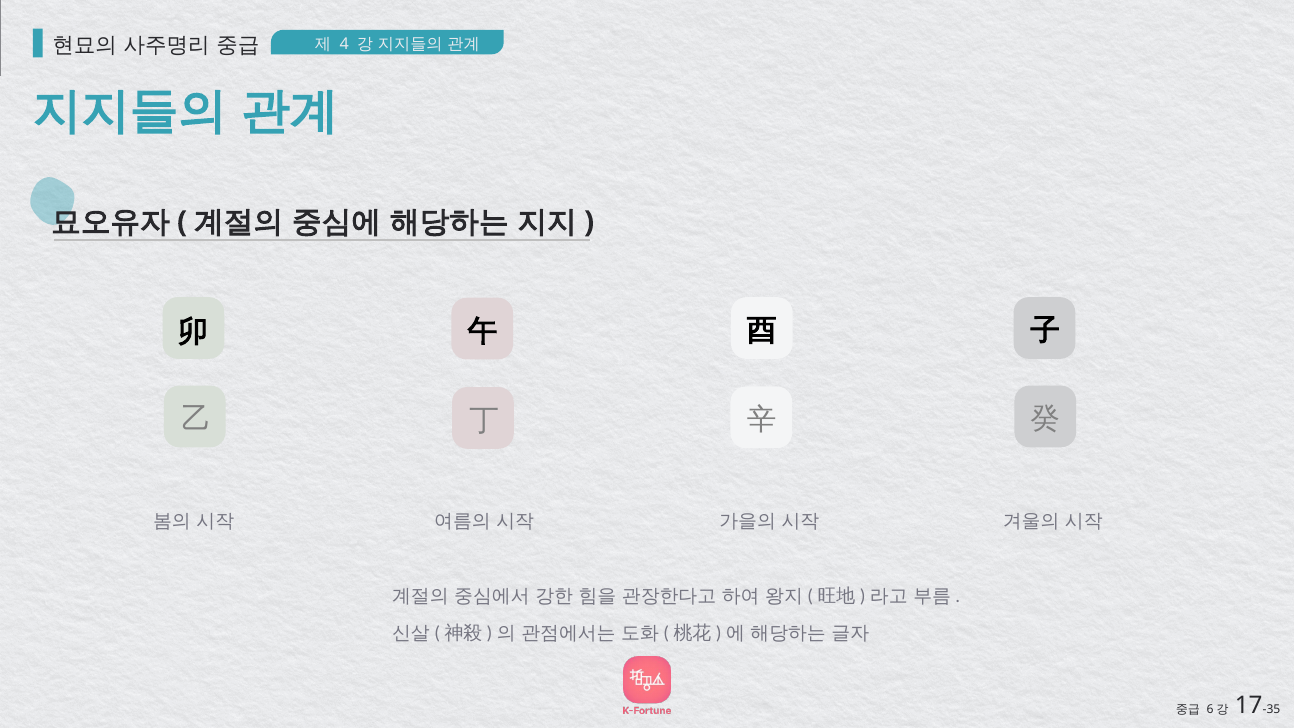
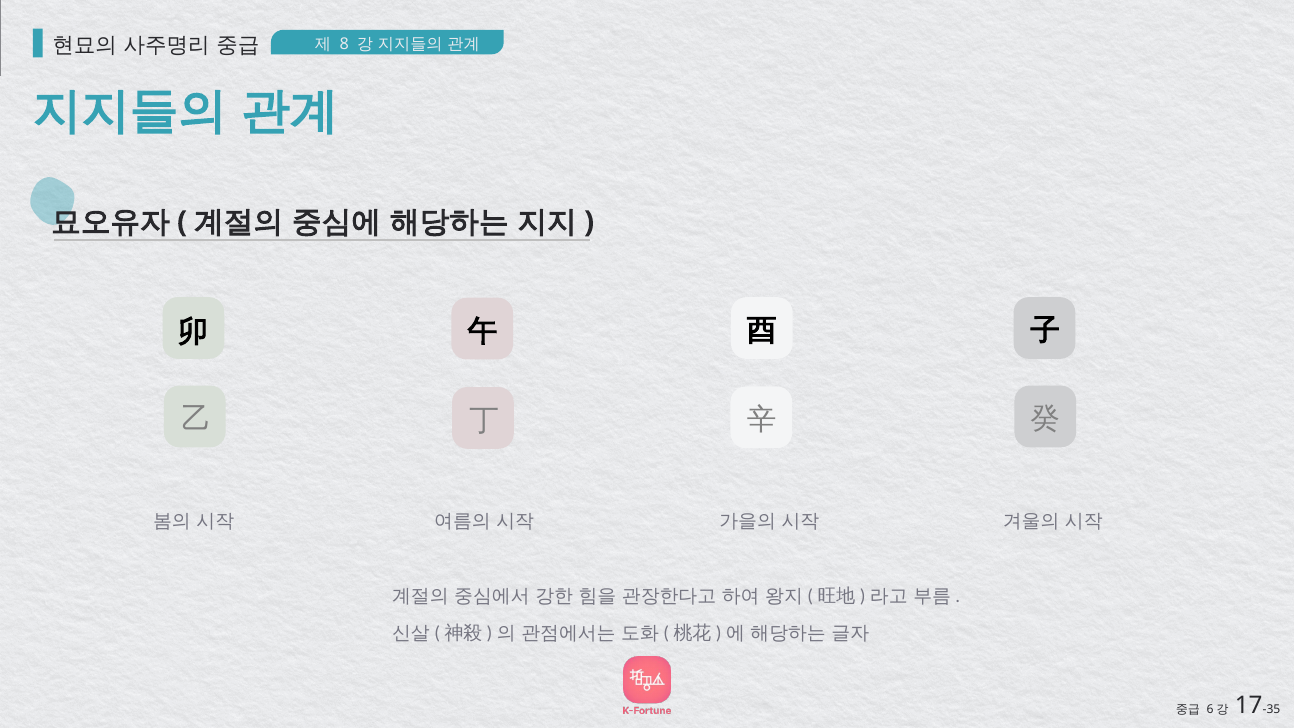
4: 4 -> 8
